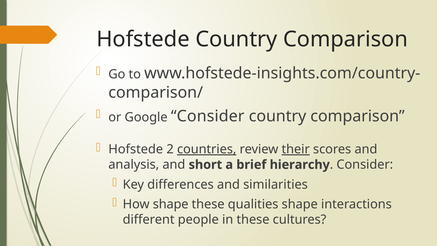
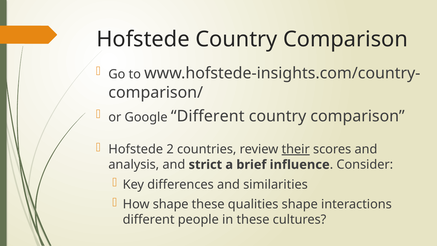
Google Consider: Consider -> Different
countries underline: present -> none
short: short -> strict
hierarchy: hierarchy -> influence
